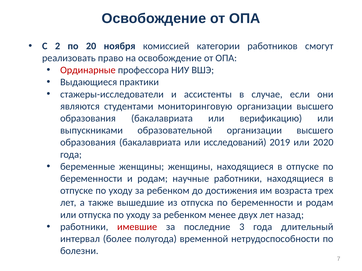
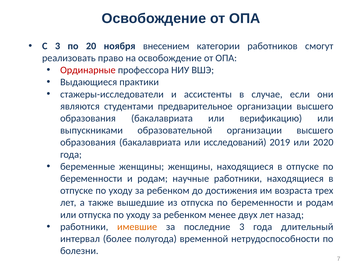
С 2: 2 -> 3
комиссией: комиссией -> внесением
мониторинговую: мониторинговую -> предварительное
имевшие colour: red -> orange
